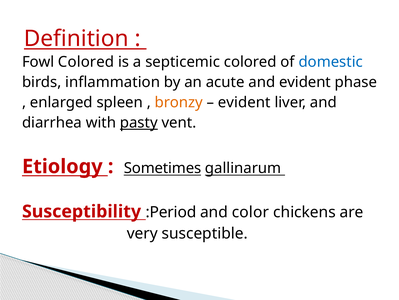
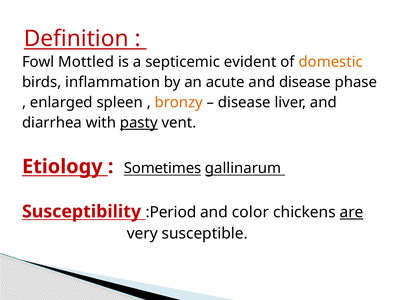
Fowl Colored: Colored -> Mottled
septicemic colored: colored -> evident
domestic colour: blue -> orange
and evident: evident -> disease
evident at (244, 102): evident -> disease
are underline: none -> present
